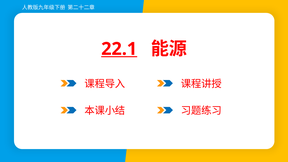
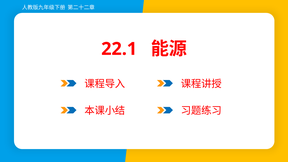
22.1 underline: present -> none
